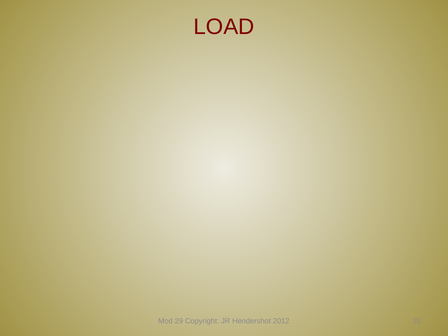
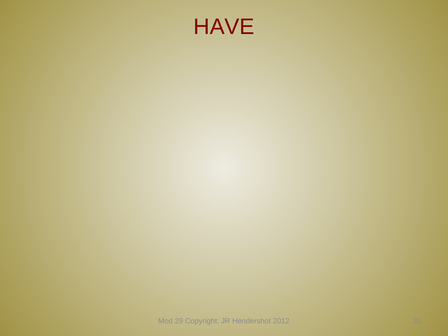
LOAD: LOAD -> HAVE
